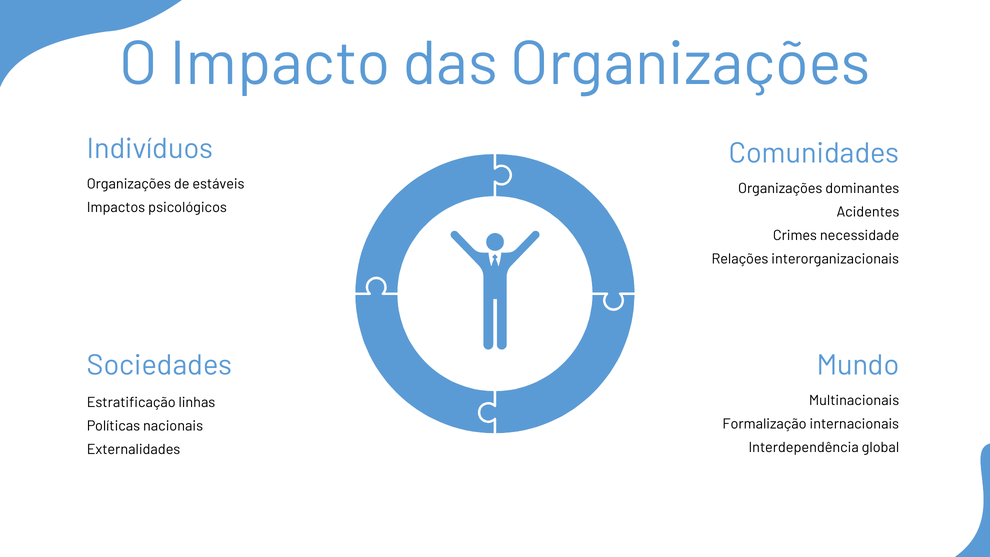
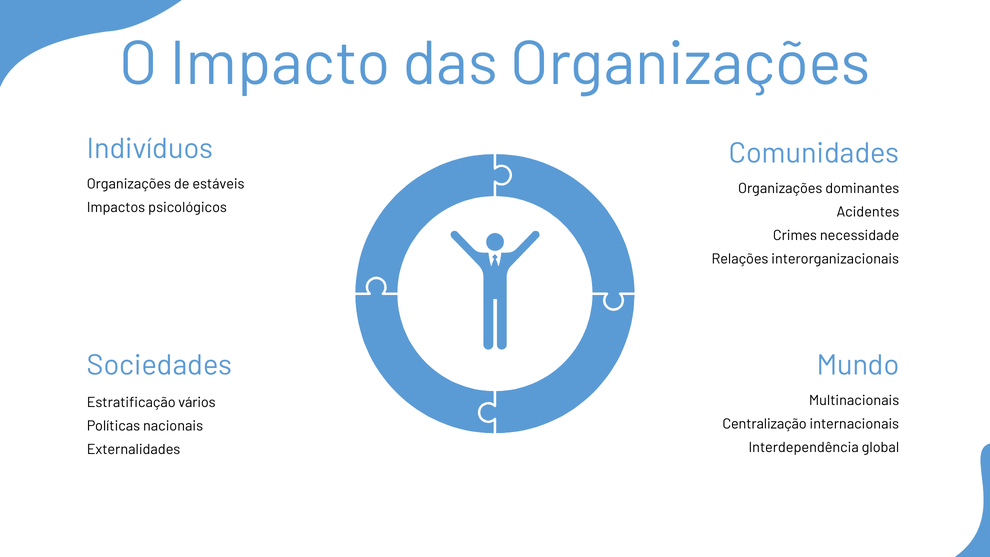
linhas: linhas -> vários
Formalização: Formalização -> Centralização
